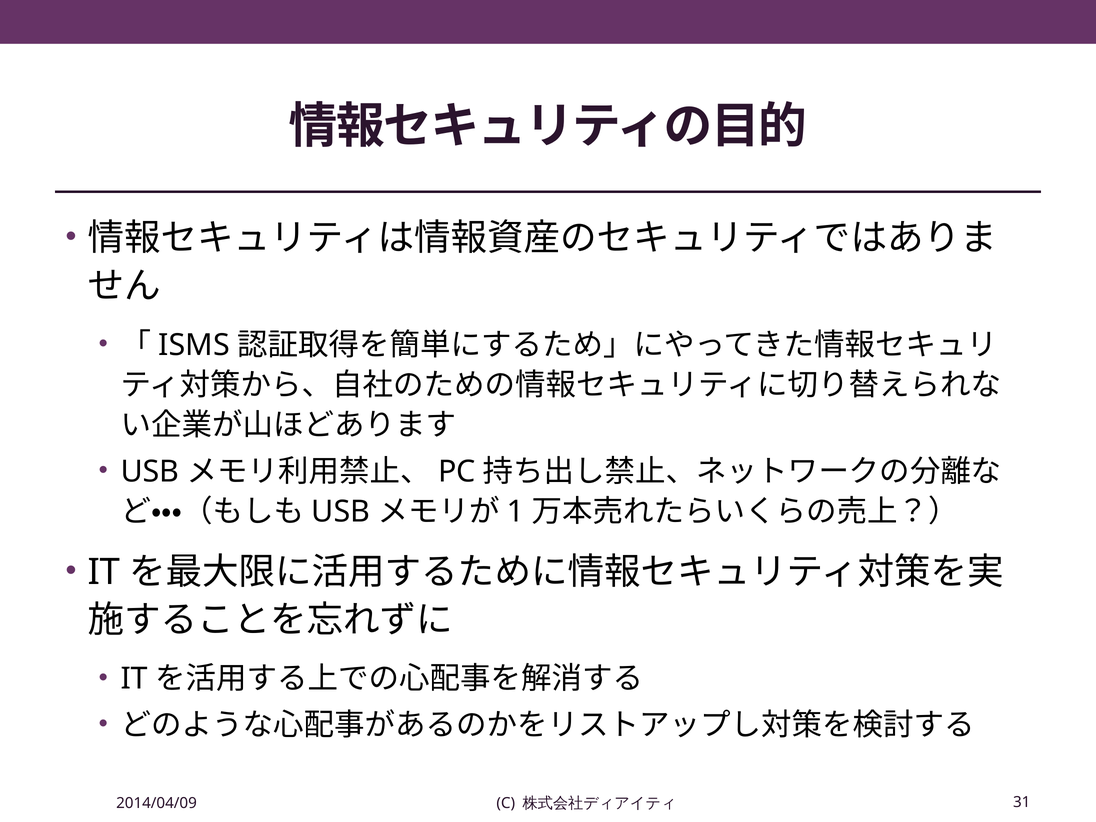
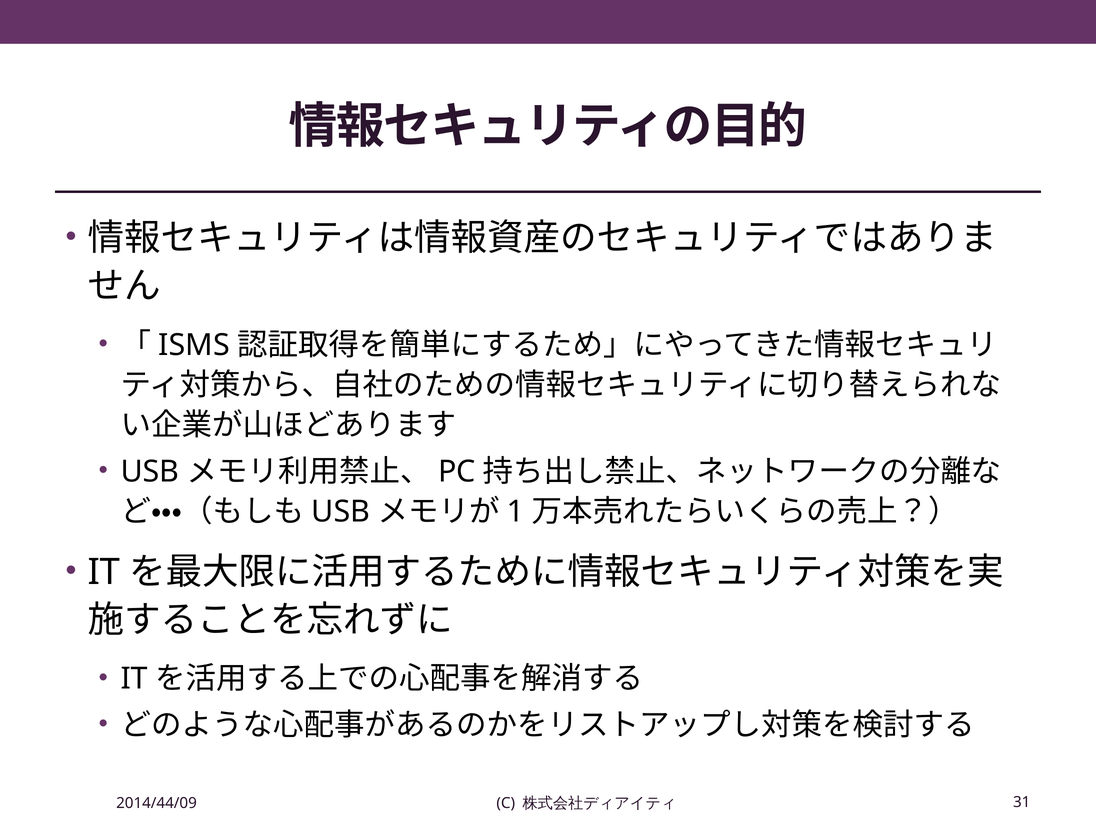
2014/04/09: 2014/04/09 -> 2014/44/09
